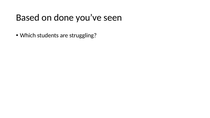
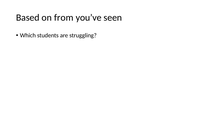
done: done -> from
